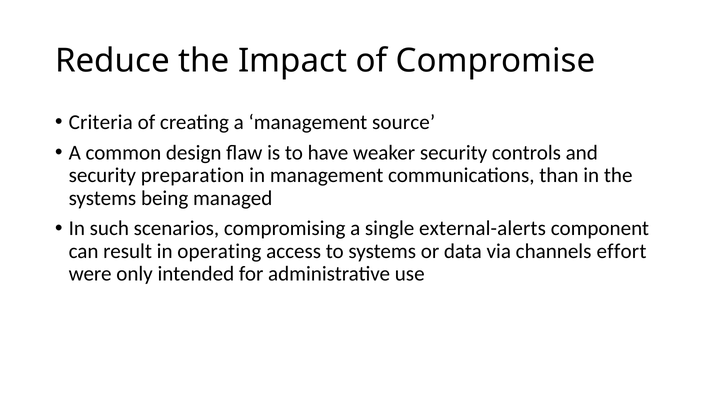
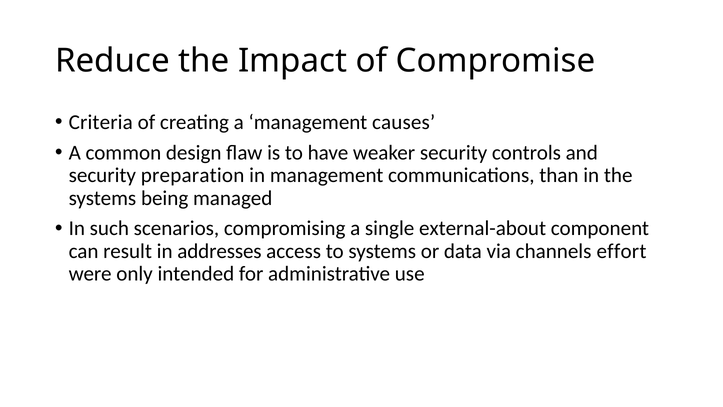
source: source -> causes
external-alerts: external-alerts -> external-about
operating: operating -> addresses
